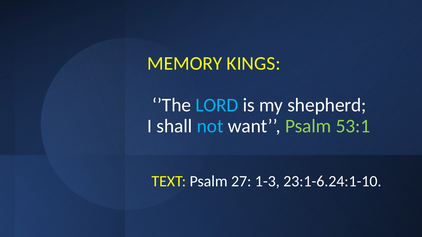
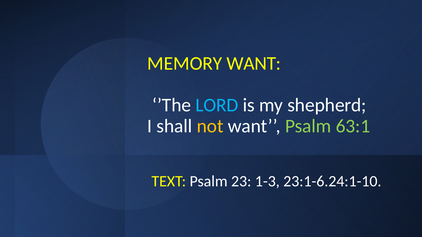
MEMORY KINGS: KINGS -> WANT
not colour: light blue -> yellow
53:1: 53:1 -> 63:1
27: 27 -> 23
